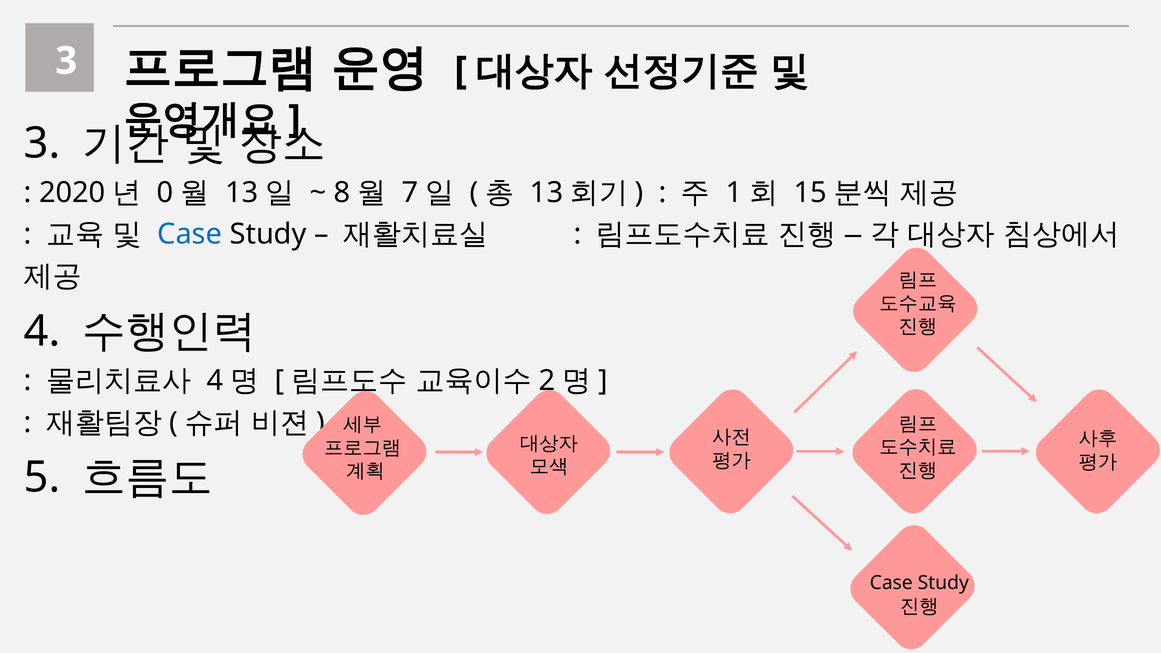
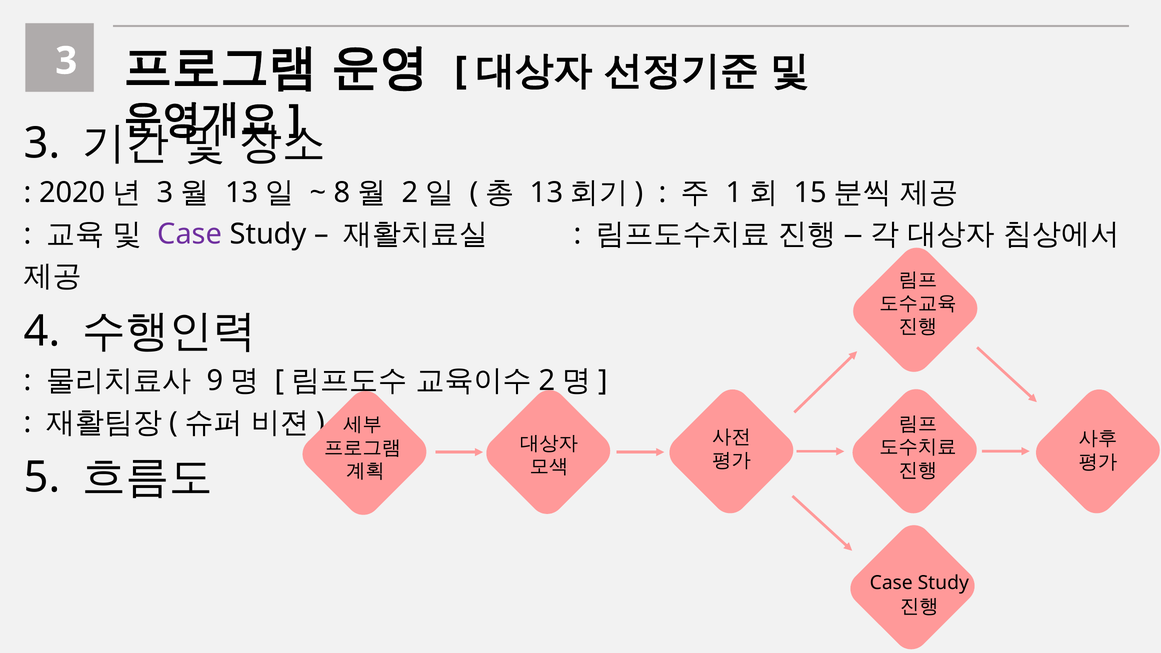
0 at (165, 193): 0 -> 3
7 at (410, 193): 7 -> 2
Case at (190, 234) colour: blue -> purple
4 at (215, 381): 4 -> 9
